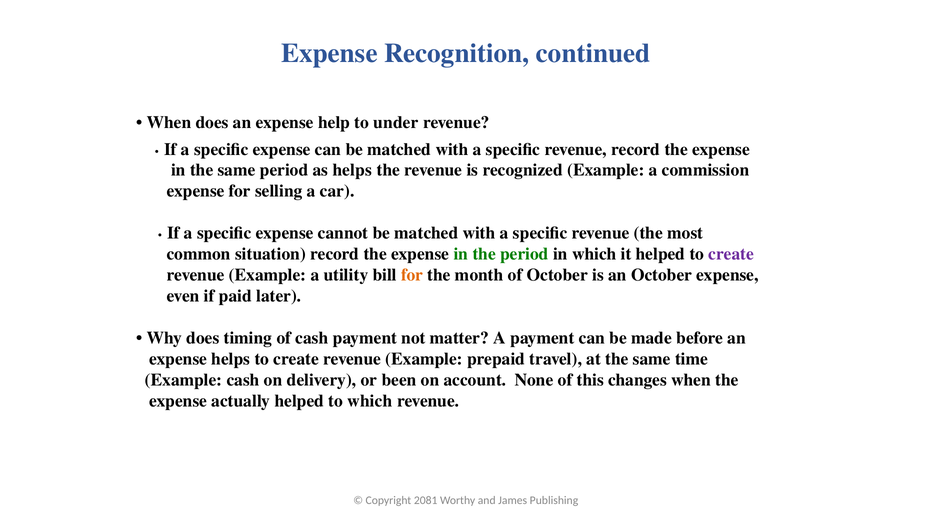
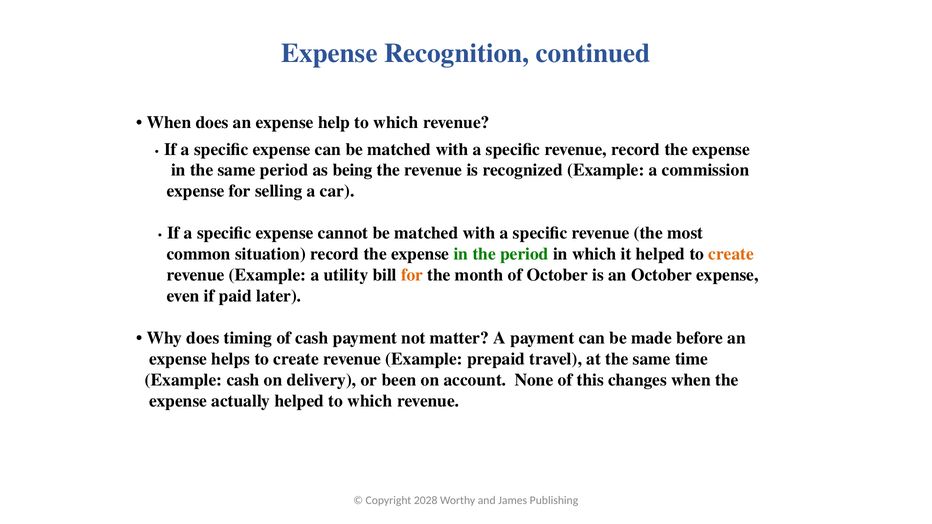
help to under: under -> which
as helps: helps -> being
create at (731, 254) colour: purple -> orange
2081: 2081 -> 2028
